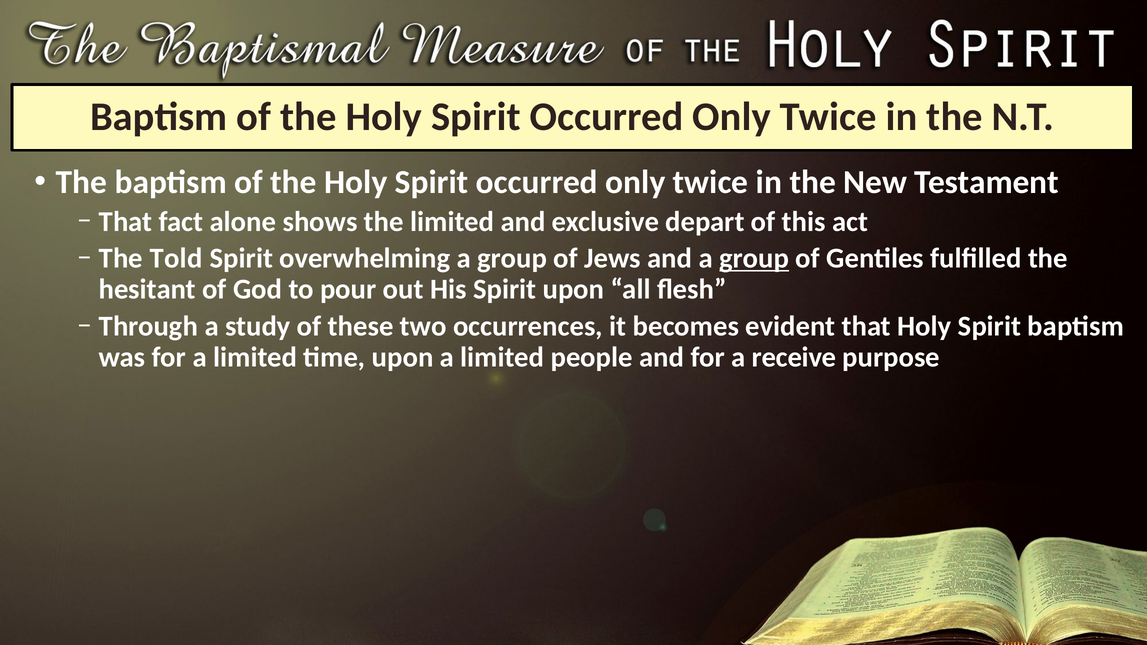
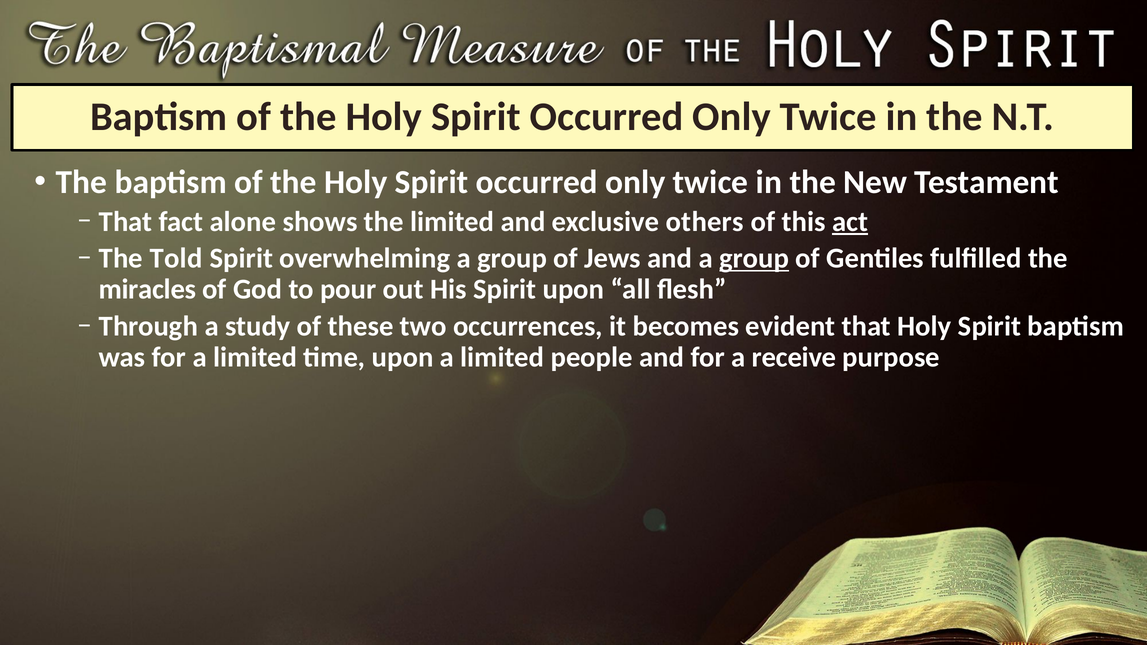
depart: depart -> others
act underline: none -> present
hesitant: hesitant -> miracles
